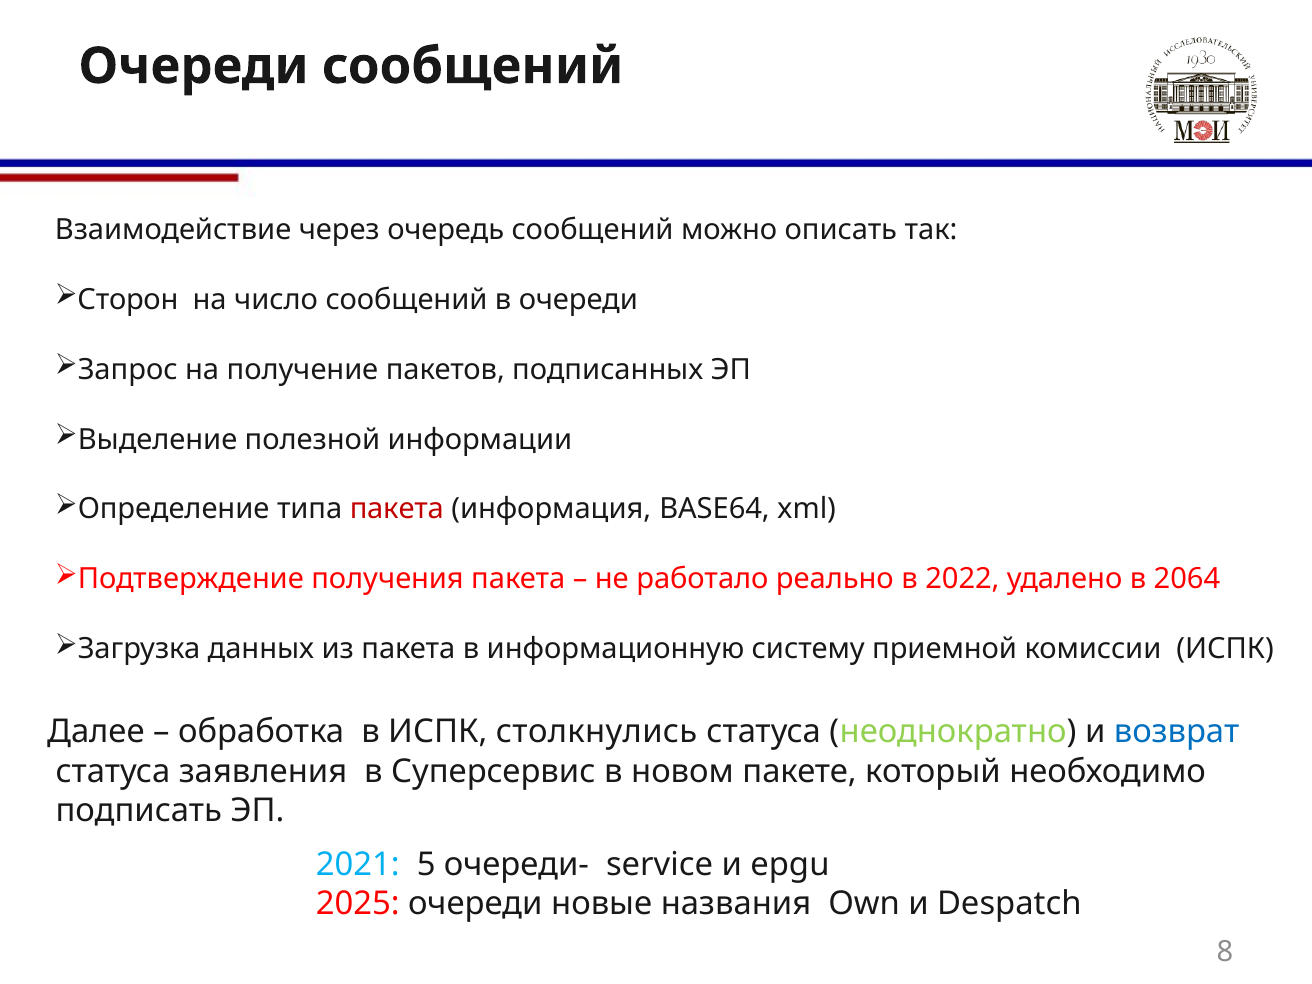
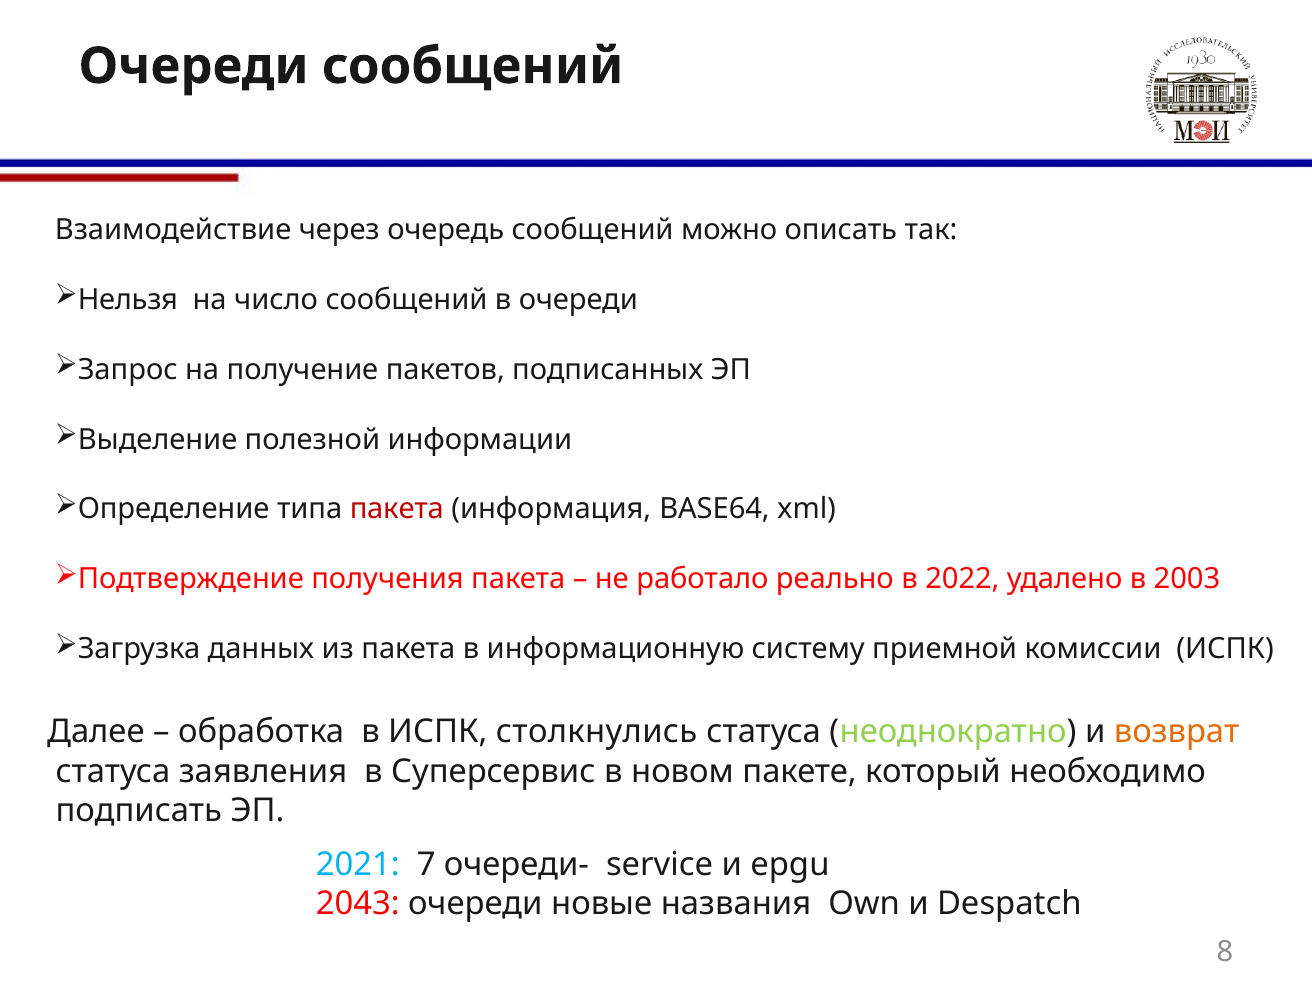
Сторон: Сторон -> Нельзя
2064: 2064 -> 2003
возврат colour: blue -> orange
5: 5 -> 7
2025: 2025 -> 2043
